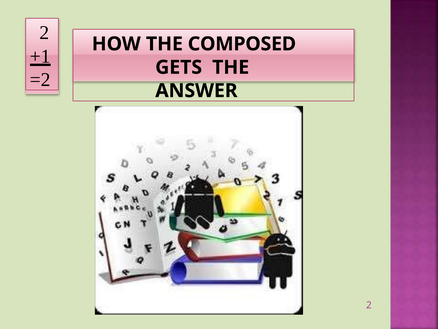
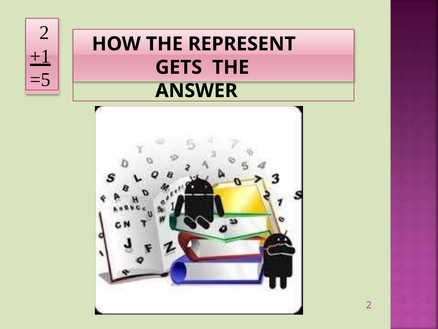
COMPOSED: COMPOSED -> REPRESENT
=2: =2 -> =5
